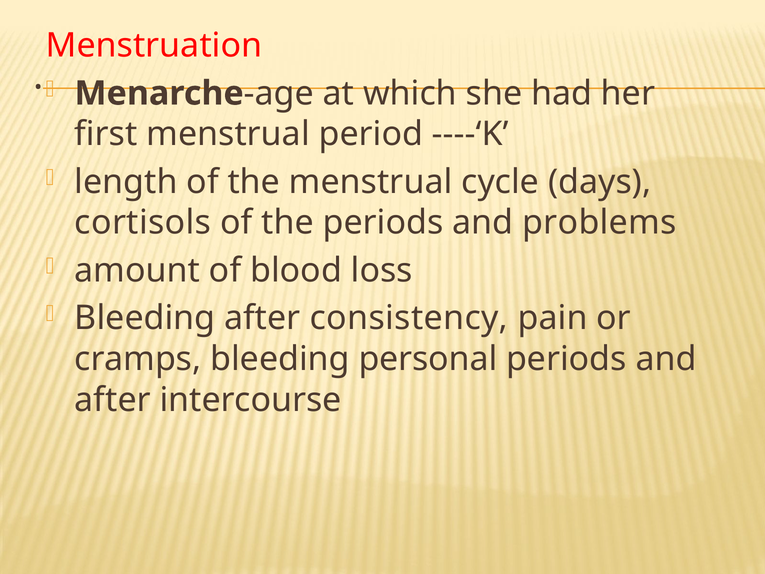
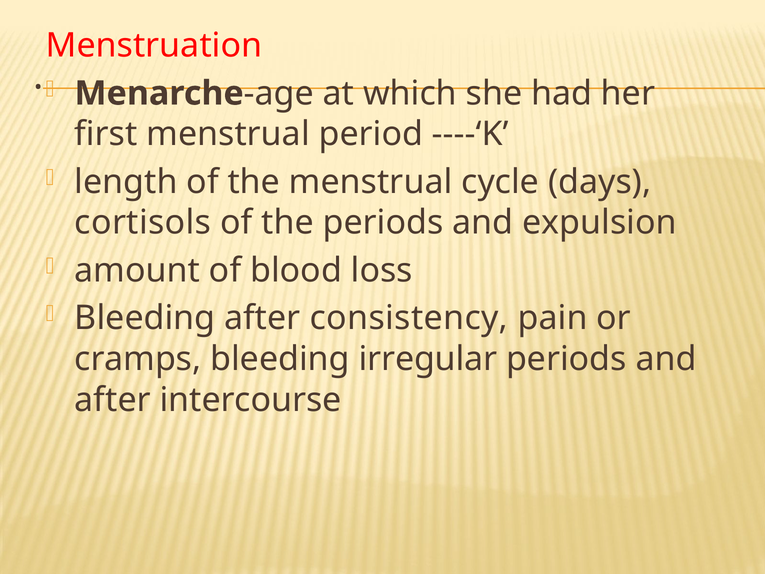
problems: problems -> expulsion
personal: personal -> irregular
